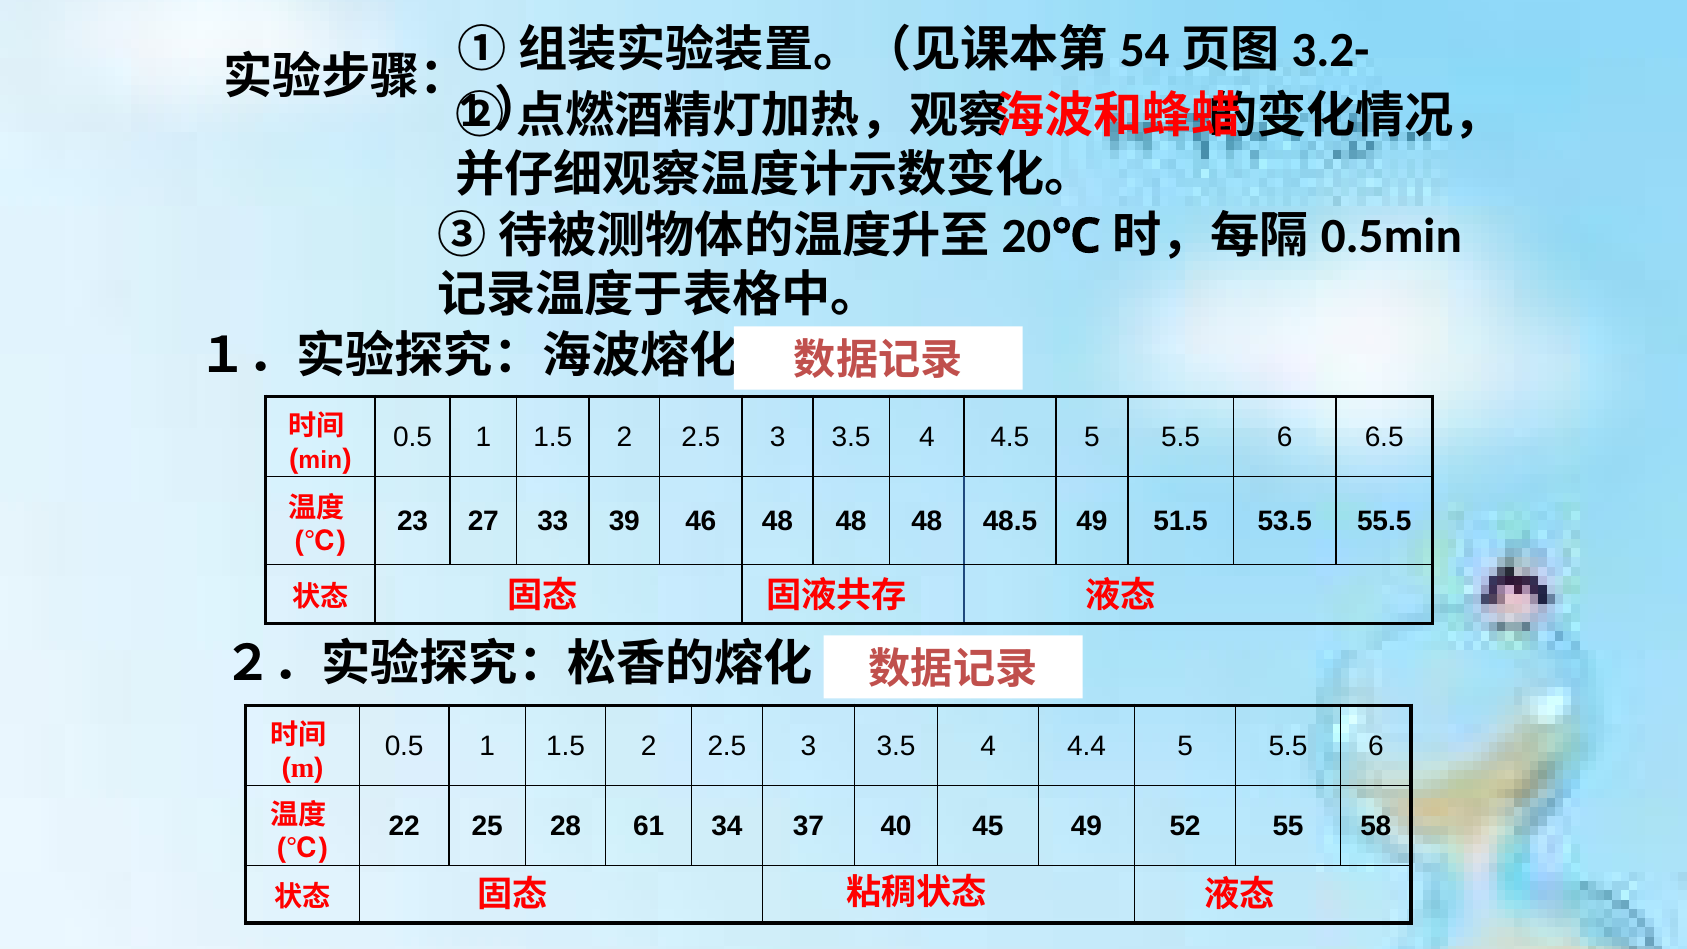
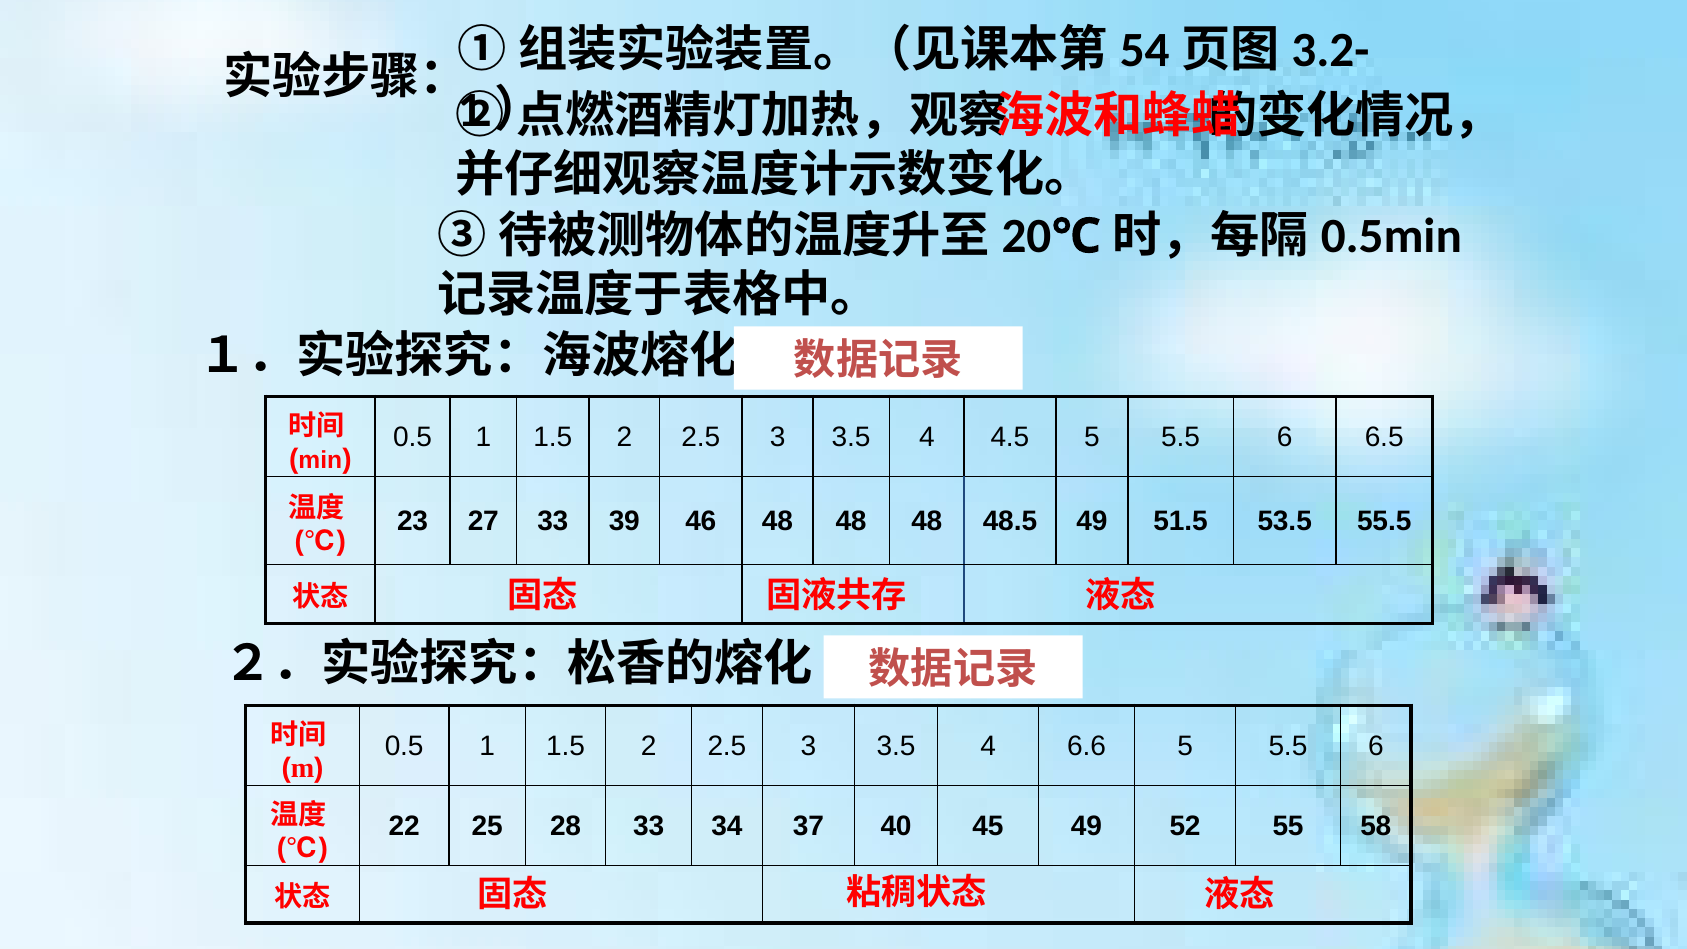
4.4: 4.4 -> 6.6
28 61: 61 -> 33
